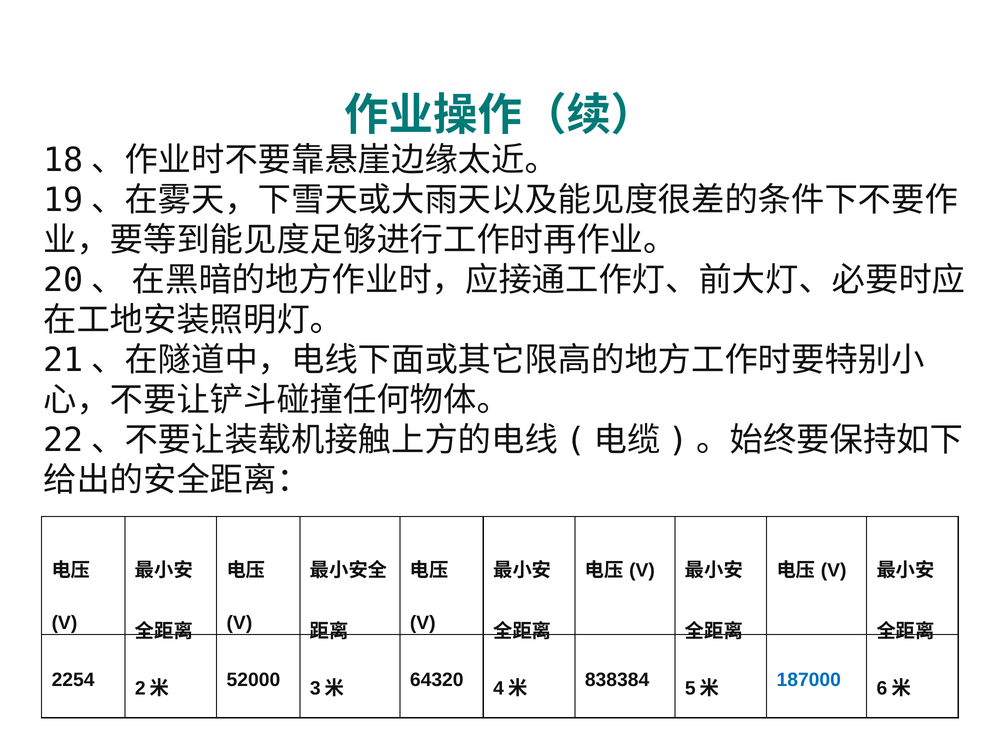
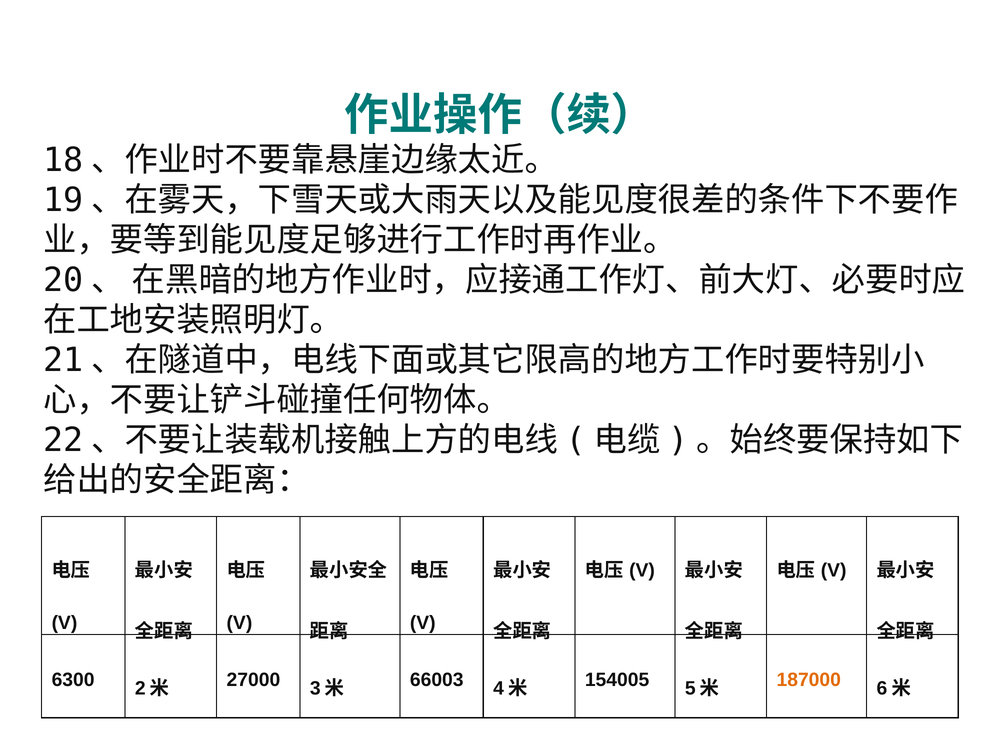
2254: 2254 -> 6300
52000: 52000 -> 27000
64320: 64320 -> 66003
838384: 838384 -> 154005
187000 colour: blue -> orange
